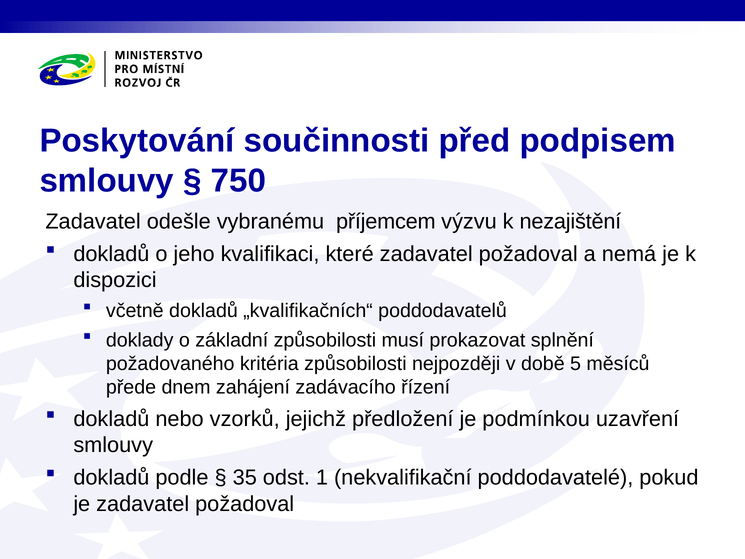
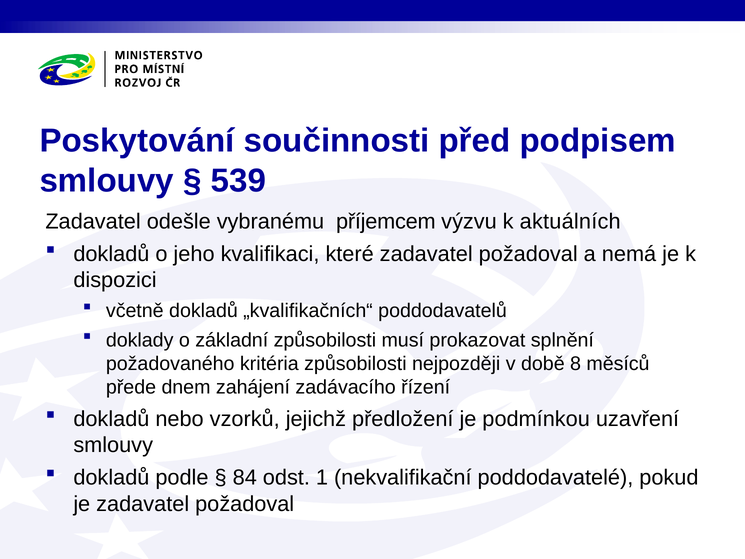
750: 750 -> 539
nezajištění: nezajištění -> aktuálních
5: 5 -> 8
35: 35 -> 84
